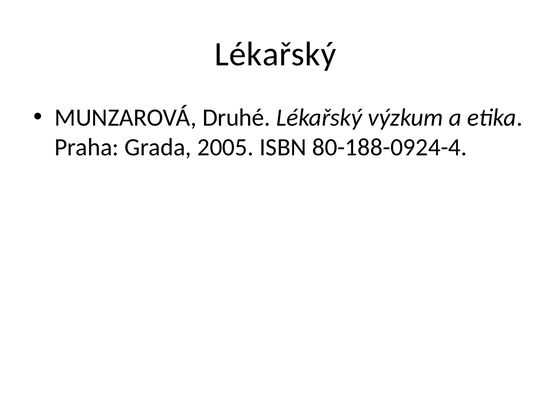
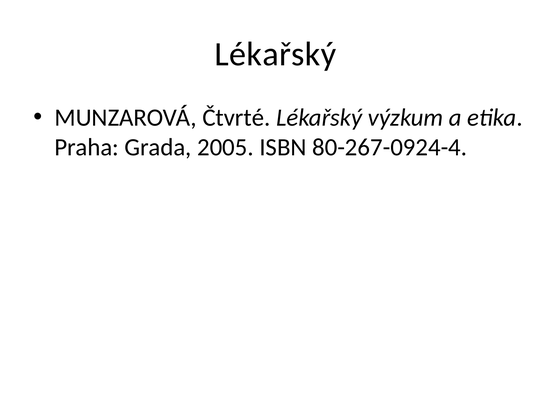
Druhé: Druhé -> Čtvrté
80-188-0924-4: 80-188-0924-4 -> 80-267-0924-4
